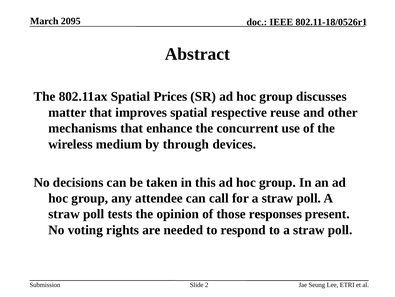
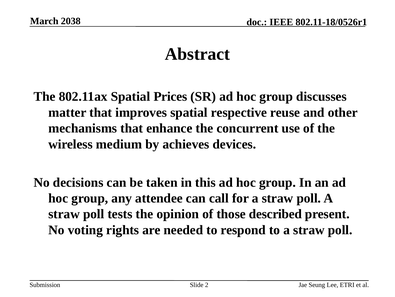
2095: 2095 -> 2038
through: through -> achieves
responses: responses -> described
